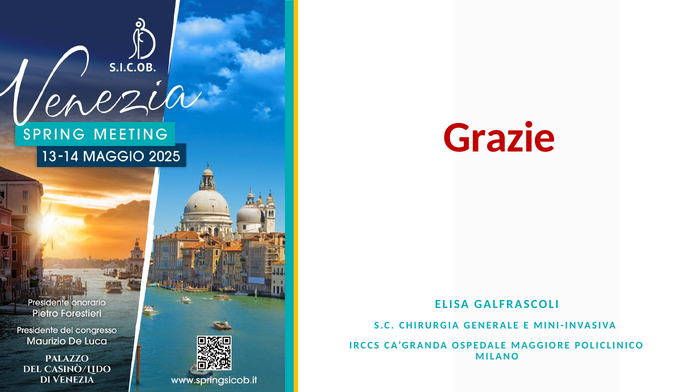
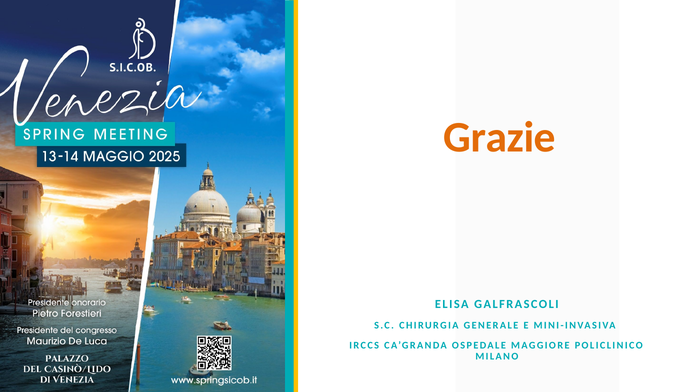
Grazie colour: red -> orange
